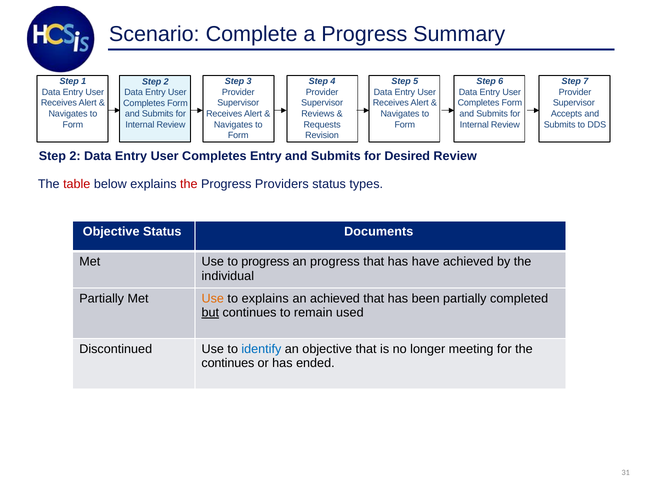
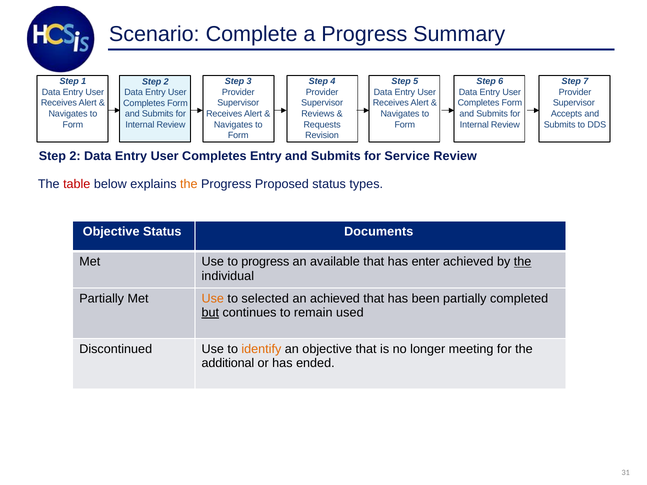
Desired: Desired -> Service
the at (189, 184) colour: red -> orange
Providers: Providers -> Proposed
an progress: progress -> available
have: have -> enter
the at (523, 262) underline: none -> present
to explains: explains -> selected
identify colour: blue -> orange
continues at (228, 363): continues -> additional
